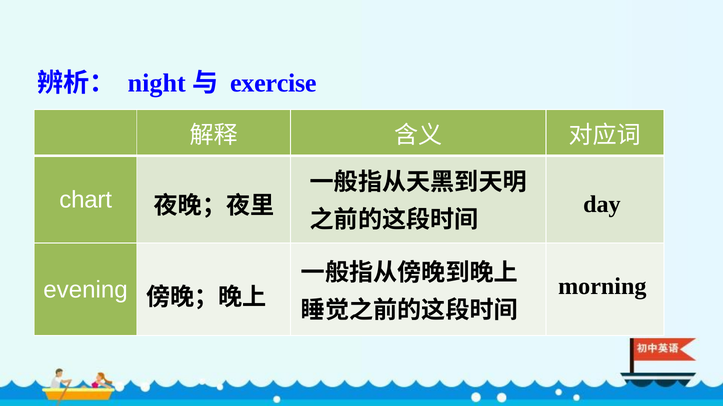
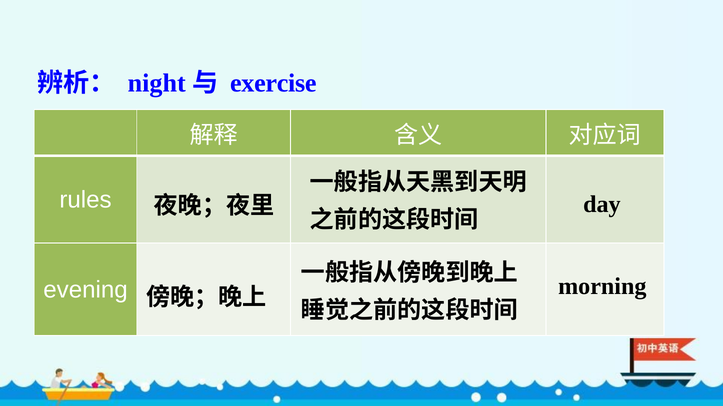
chart: chart -> rules
